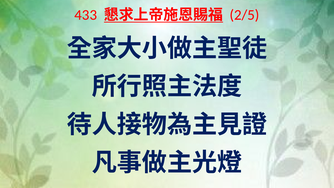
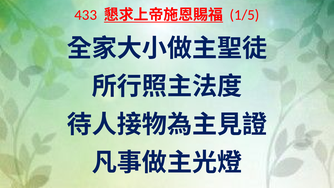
2/5: 2/5 -> 1/5
